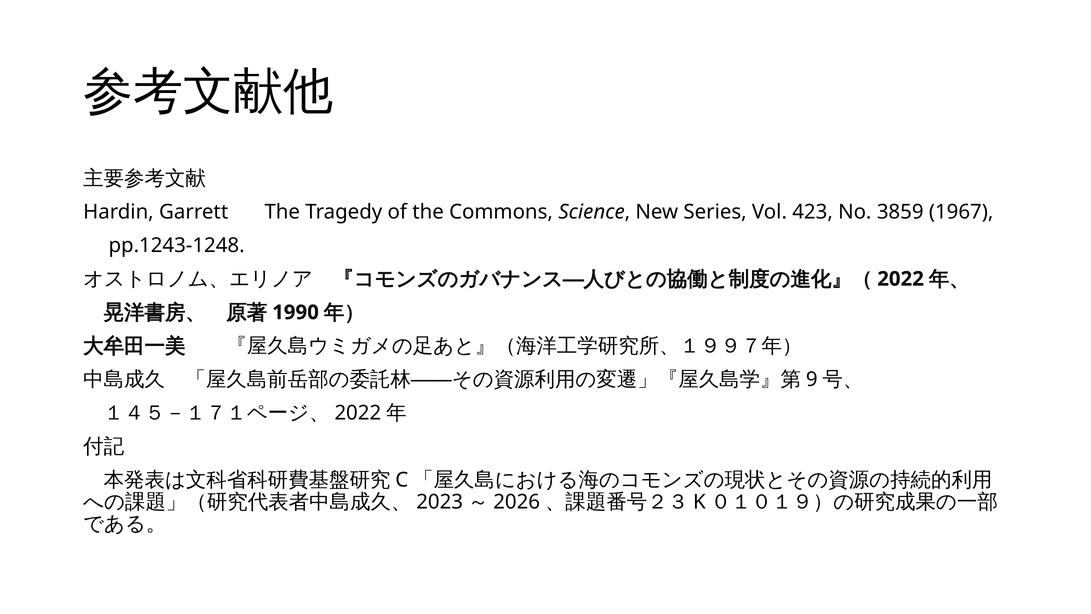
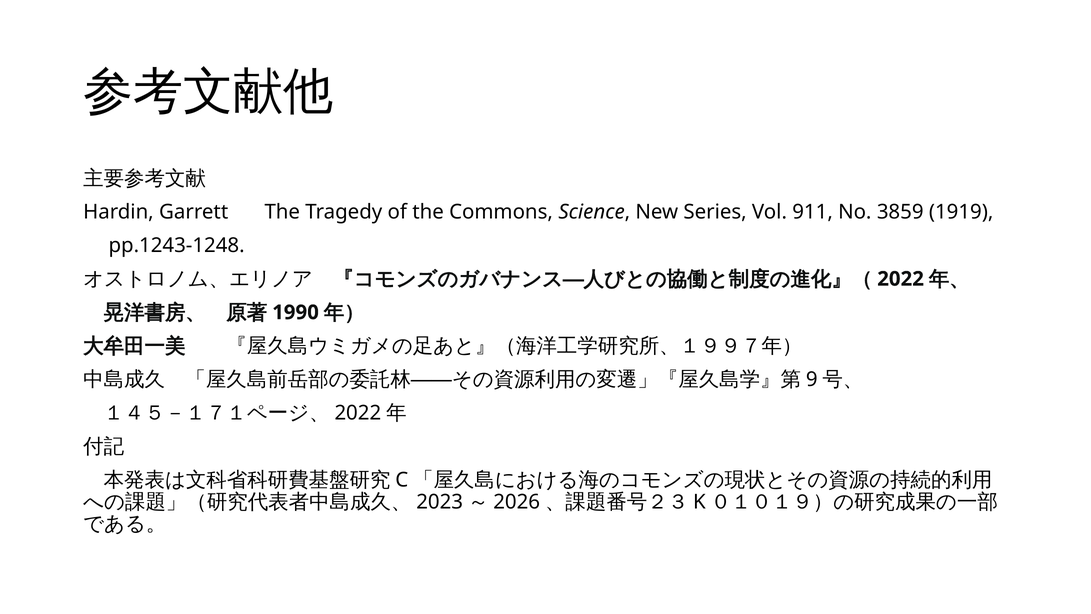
423: 423 -> 911
1967: 1967 -> 1919
